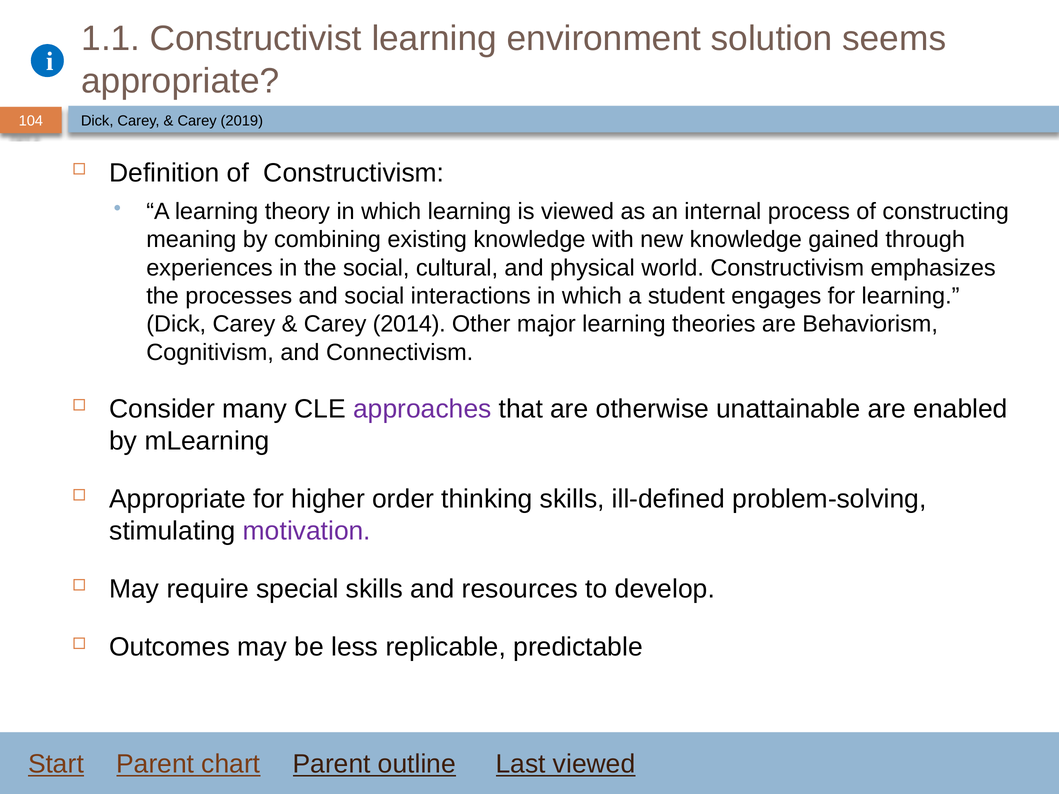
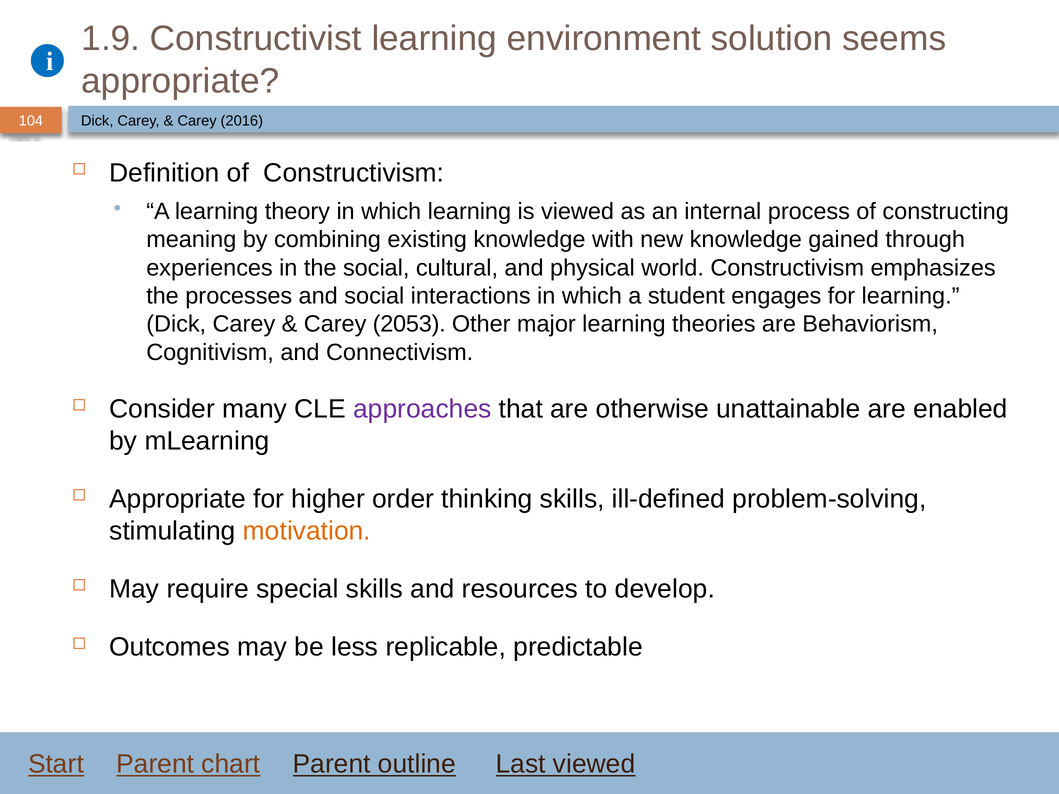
1.1: 1.1 -> 1.9
2019: 2019 -> 2016
2014: 2014 -> 2053
motivation colour: purple -> orange
